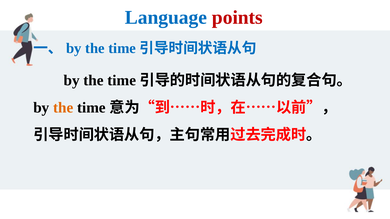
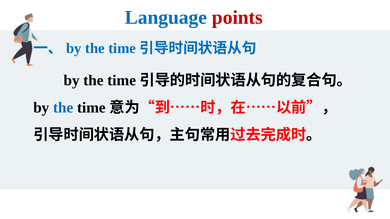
the at (63, 108) colour: orange -> blue
